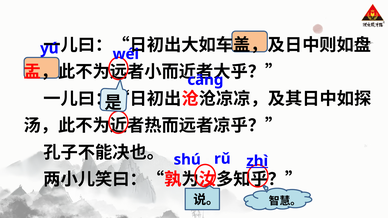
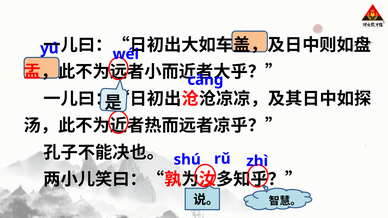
zhì underline: present -> none
